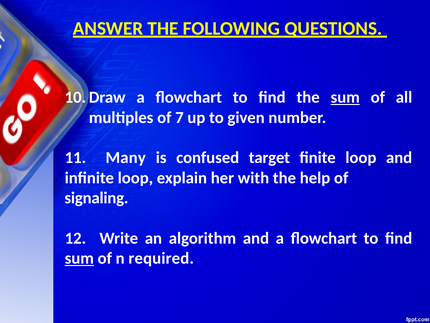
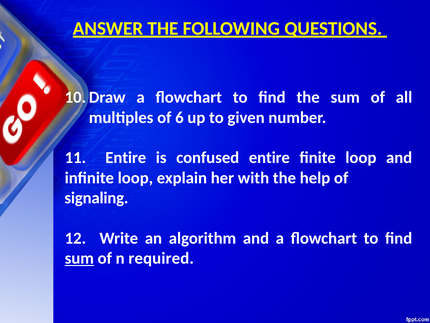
sum at (345, 97) underline: present -> none
7: 7 -> 6
11 Many: Many -> Entire
confused target: target -> entire
